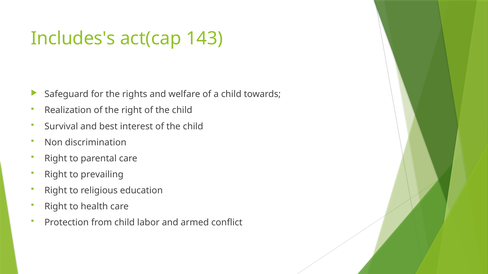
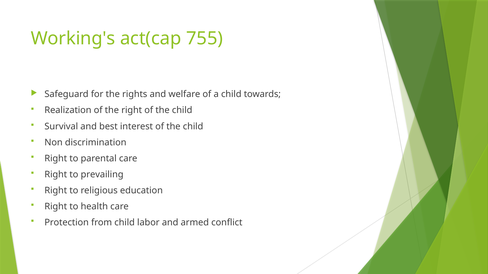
Includes's: Includes's -> Working's
143: 143 -> 755
